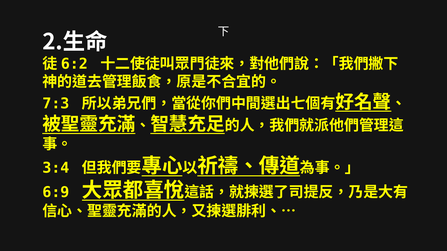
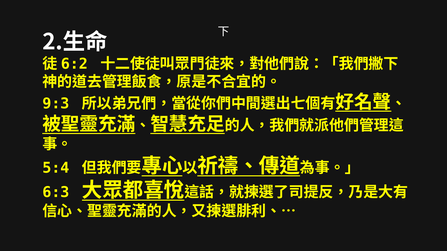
7:3: 7:3 -> 9:3
3:4: 3:4 -> 5:4
6:9: 6:9 -> 6:3
